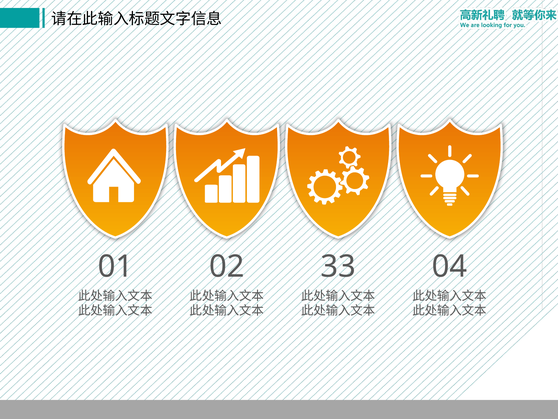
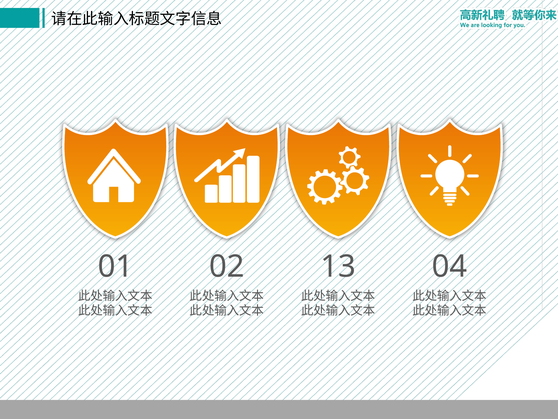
33: 33 -> 13
